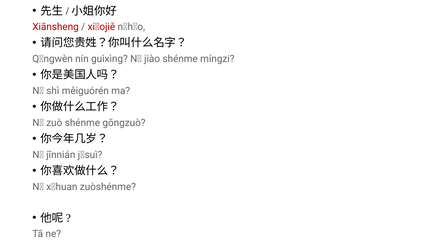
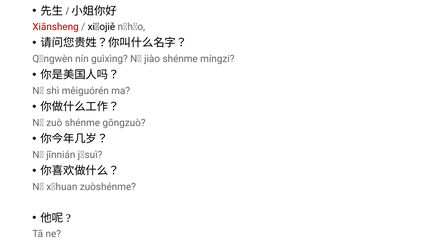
xiǎojiě colour: red -> black
